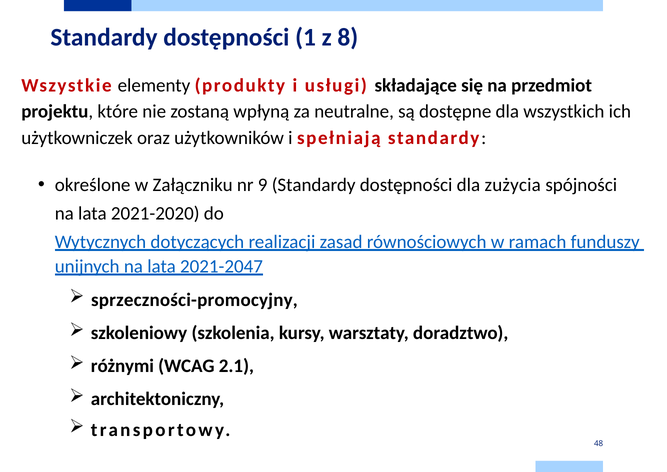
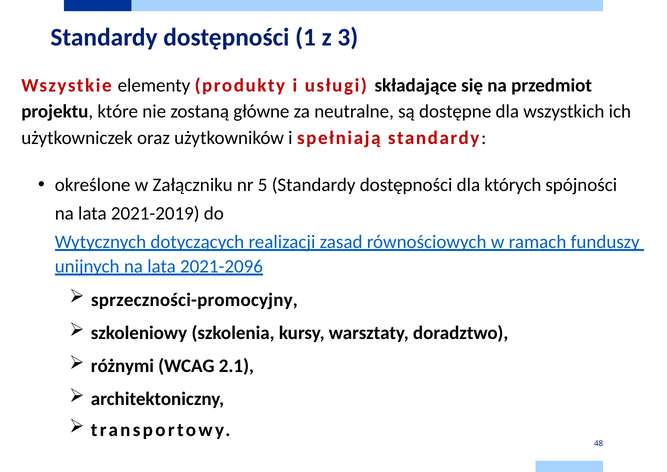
8: 8 -> 3
wpłyną: wpłyną -> główne
9: 9 -> 5
zużycia: zużycia -> których
2021-2020: 2021-2020 -> 2021-2019
2021-2047: 2021-2047 -> 2021-2096
